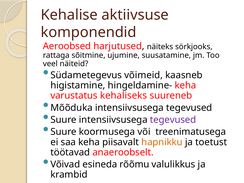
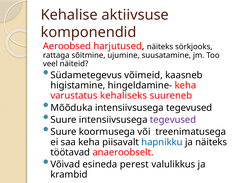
hapnikku colour: orange -> blue
ja toetust: toetust -> näiteks
rõõmu: rõõmu -> perest
